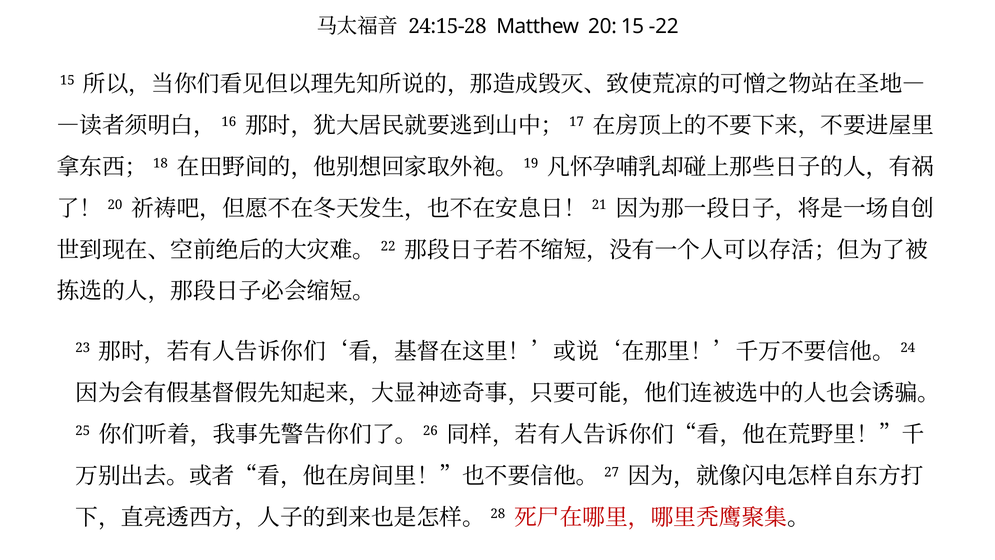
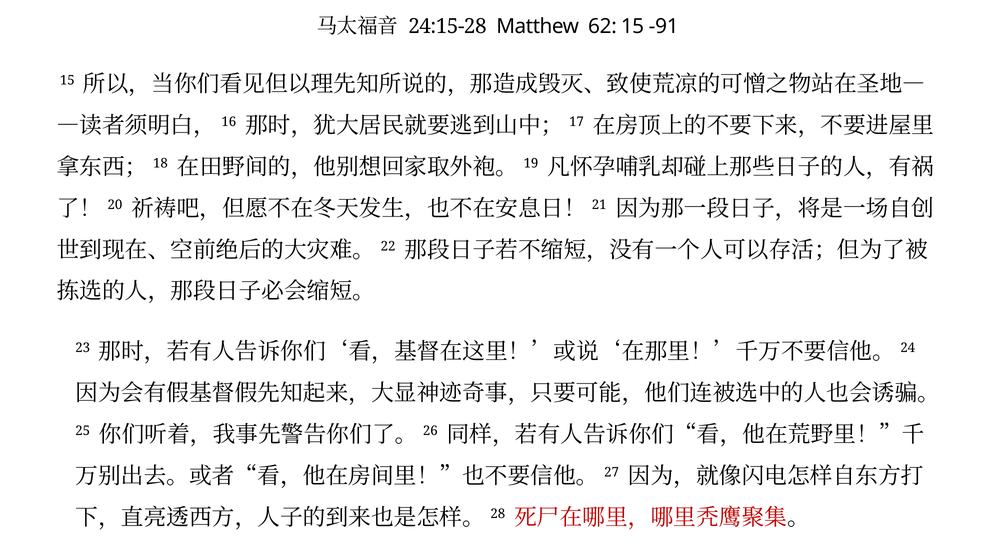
20: 20 -> 62
-22: -22 -> -91
